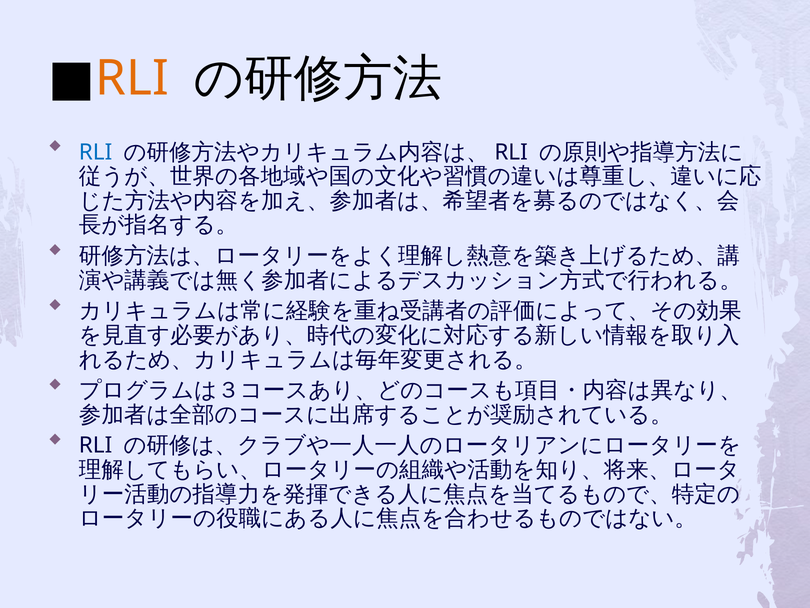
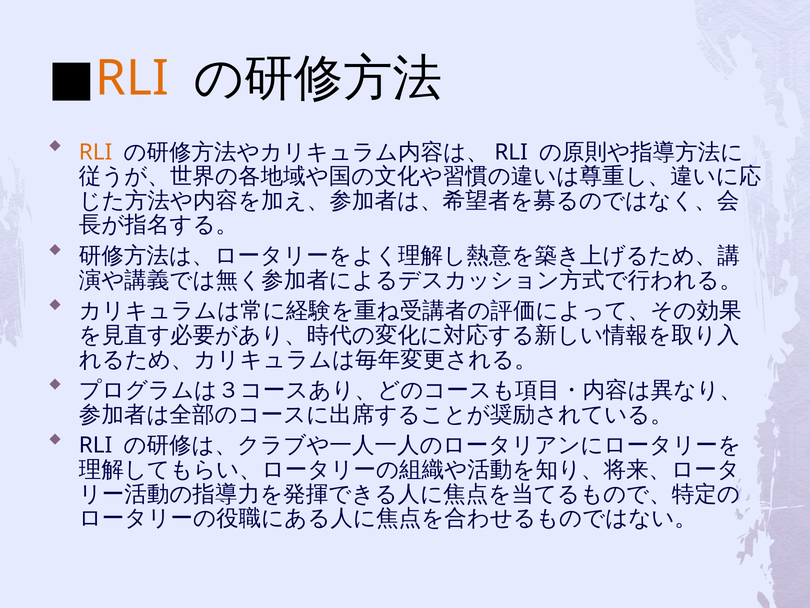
RLI at (96, 152) colour: blue -> orange
